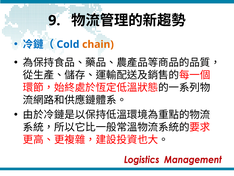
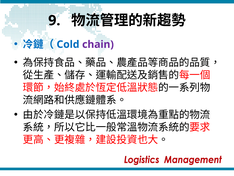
chain colour: orange -> purple
